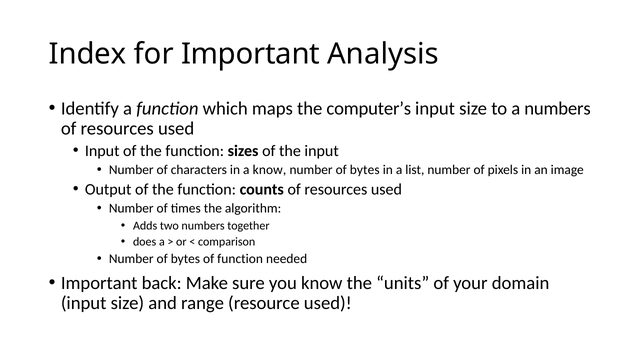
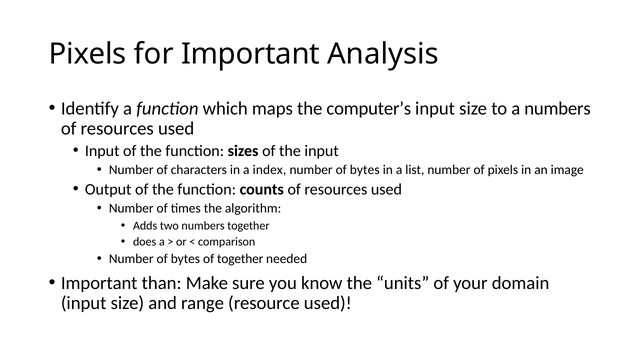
Index at (88, 54): Index -> Pixels
a know: know -> index
of function: function -> together
back: back -> than
